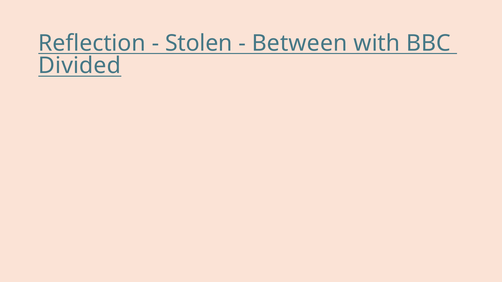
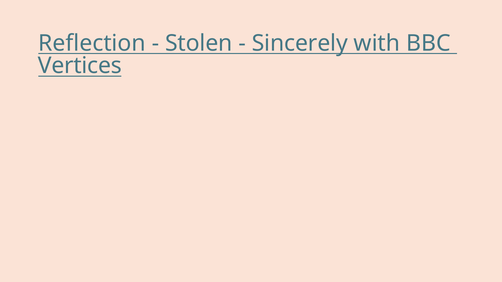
Between: Between -> Sincerely
Divided: Divided -> Vertices
